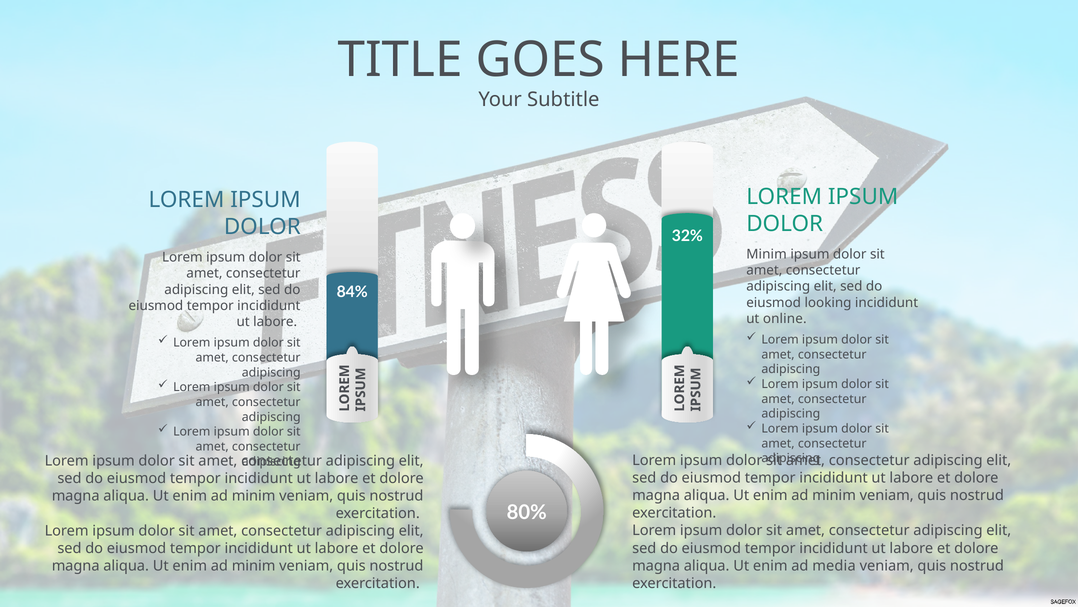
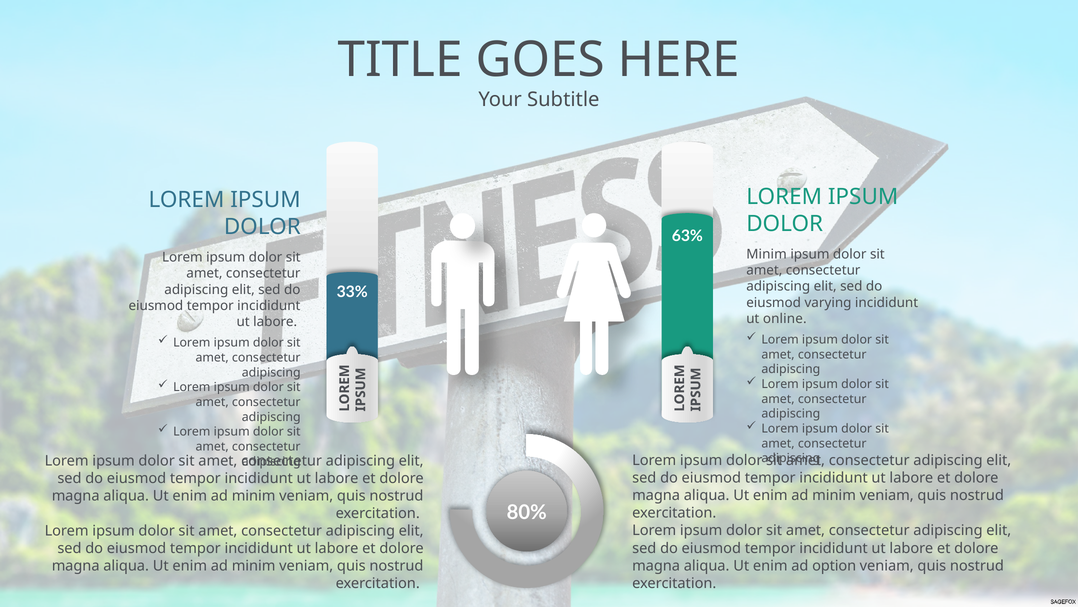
32%: 32% -> 63%
84%: 84% -> 33%
looking: looking -> varying
media: media -> option
